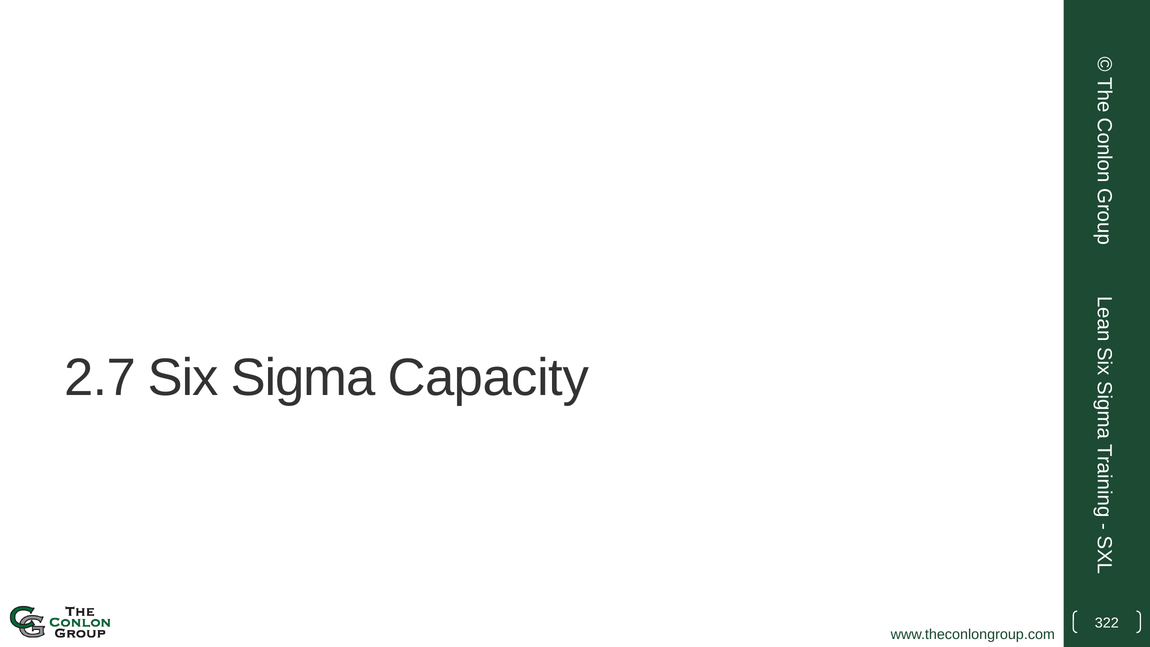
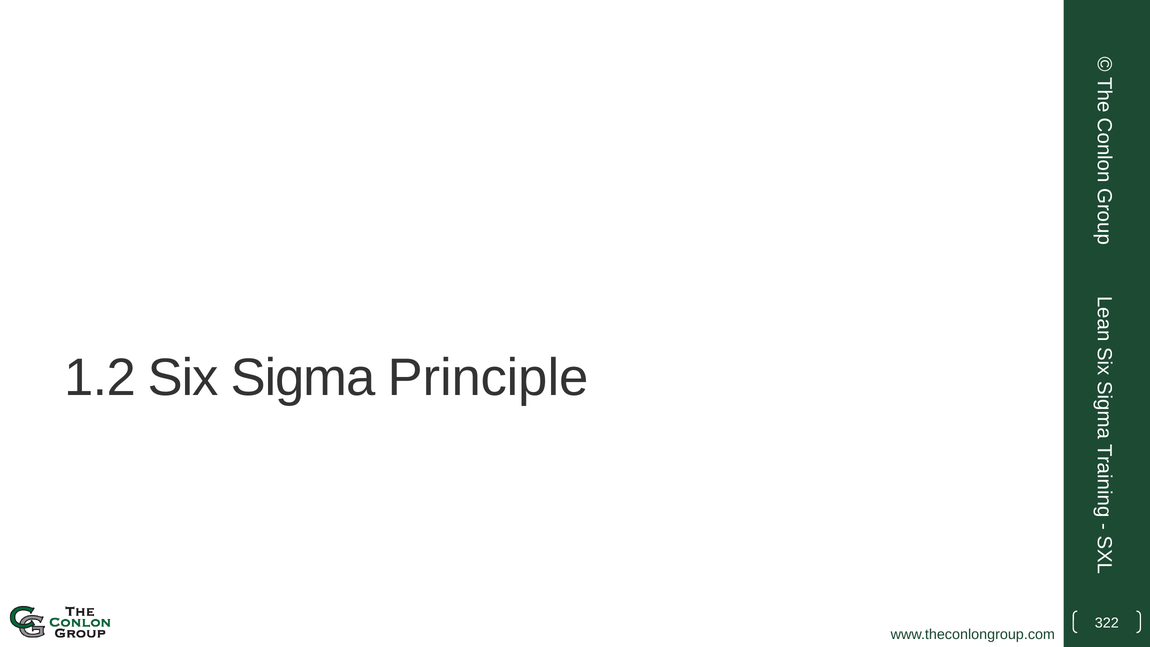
2.7: 2.7 -> 1.2
Capacity: Capacity -> Principle
